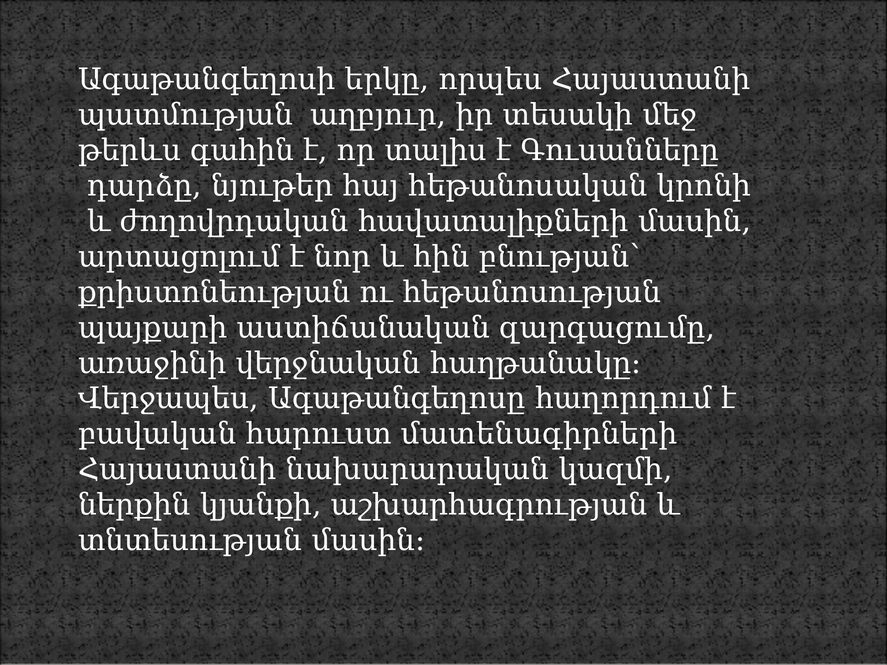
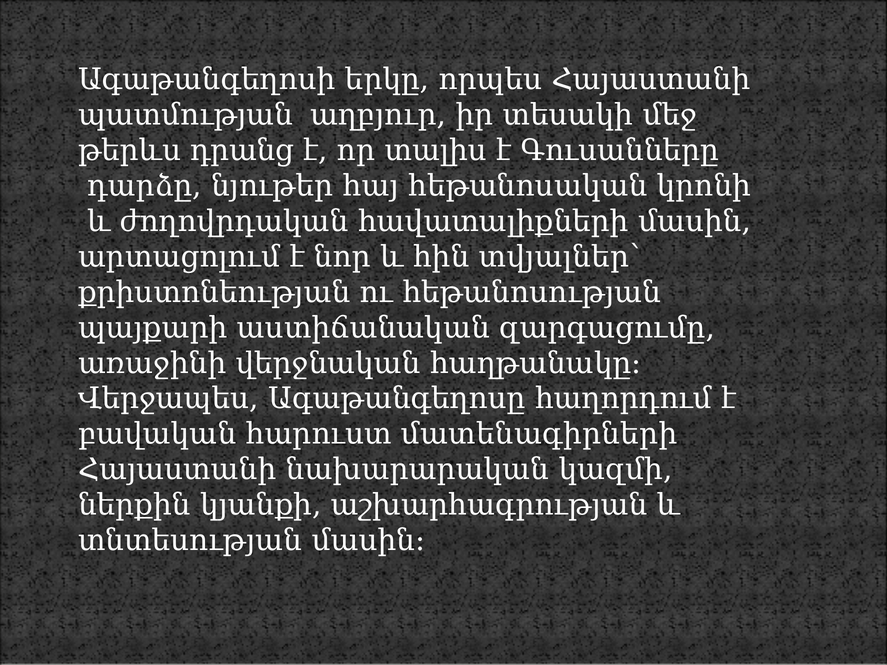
գահին: գահին -> դրանց
բնության՝: բնության՝ -> տվյալներ՝
